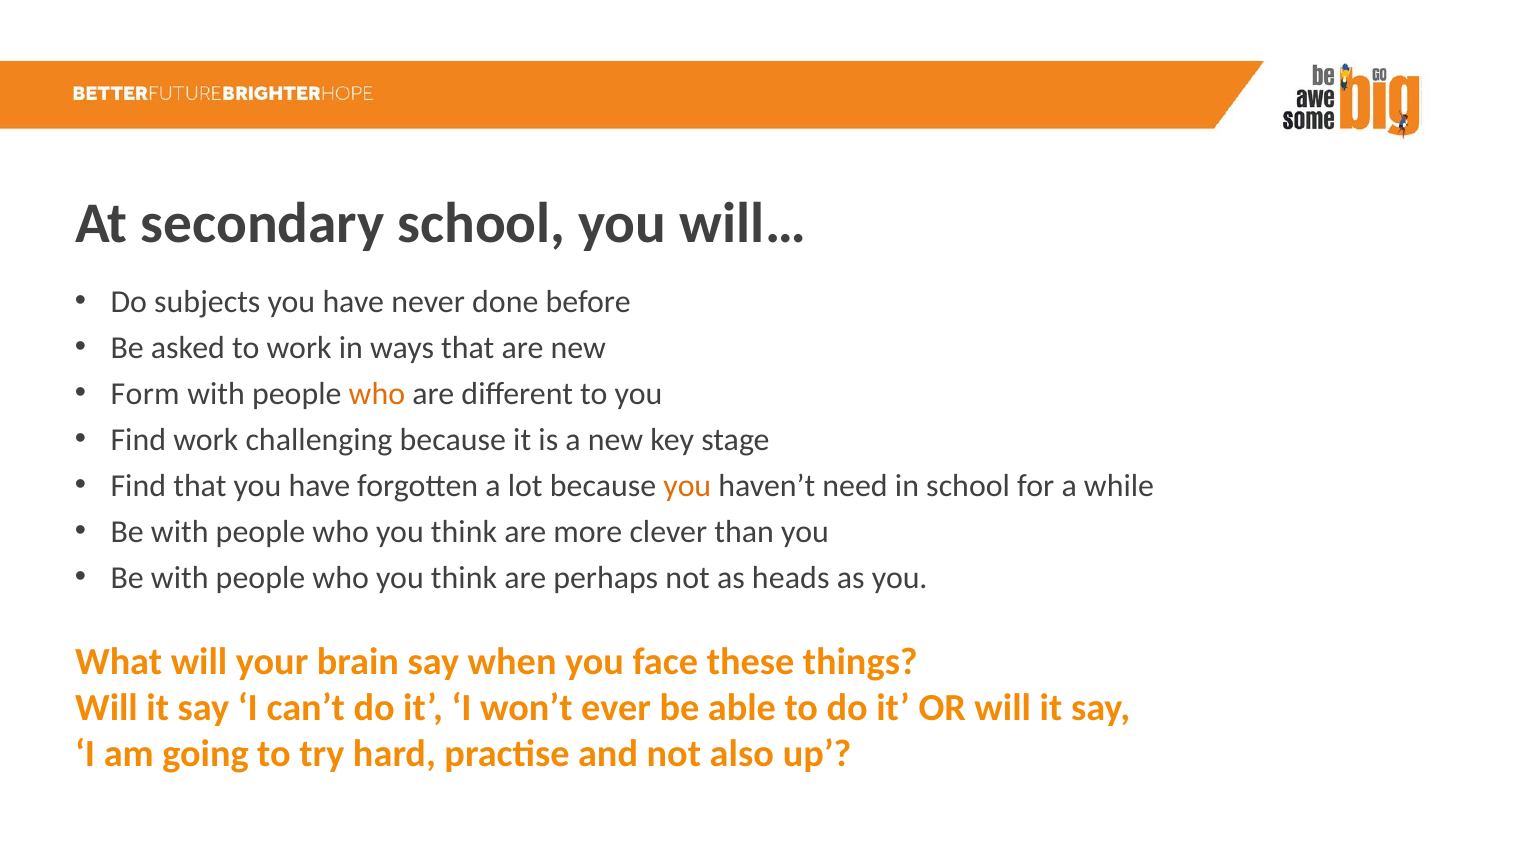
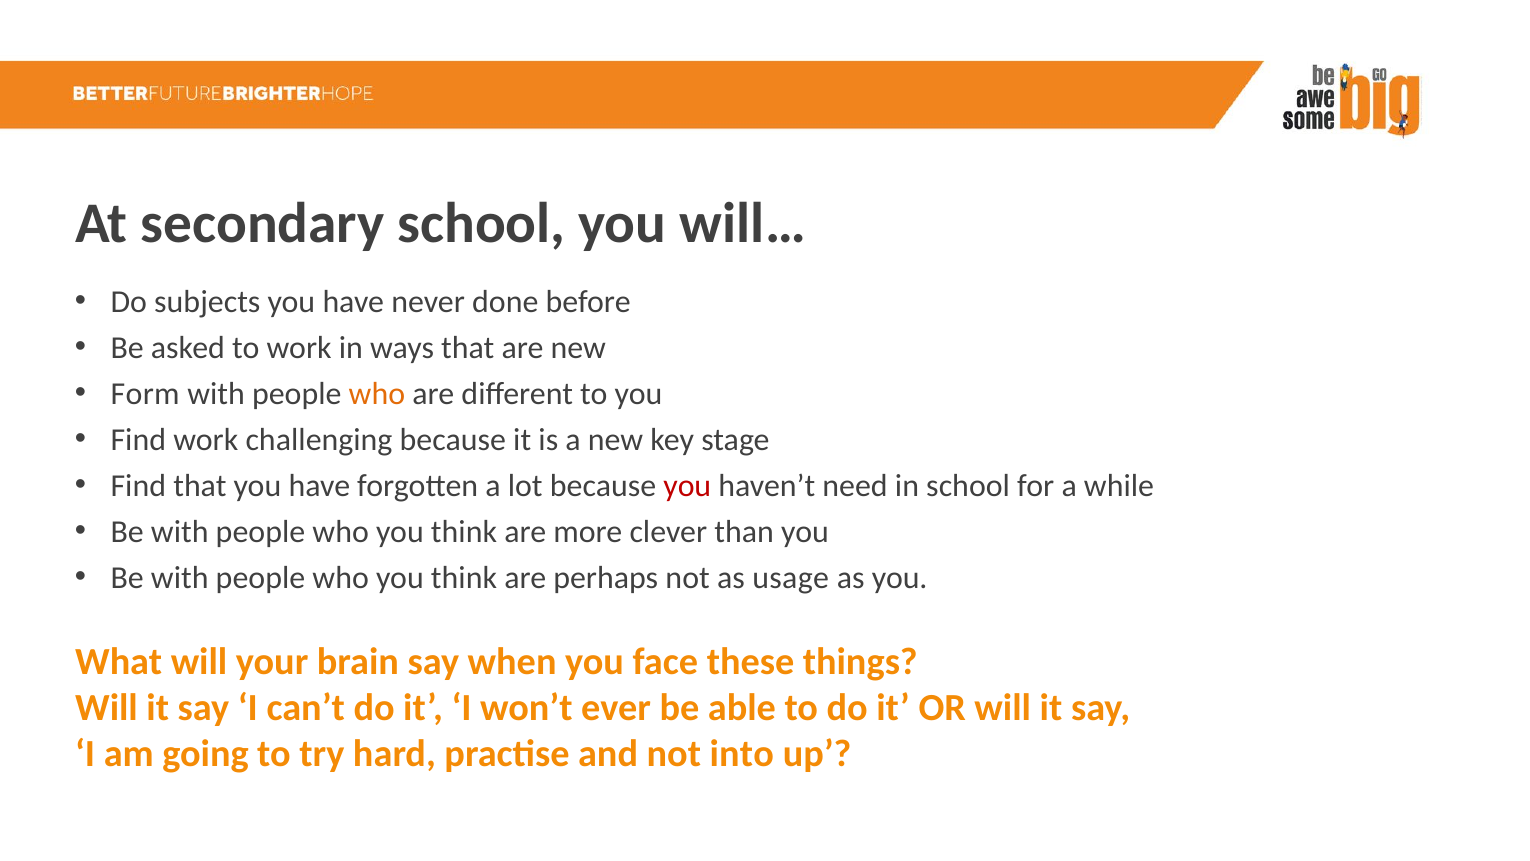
you at (687, 486) colour: orange -> red
heads: heads -> usage
also: also -> into
